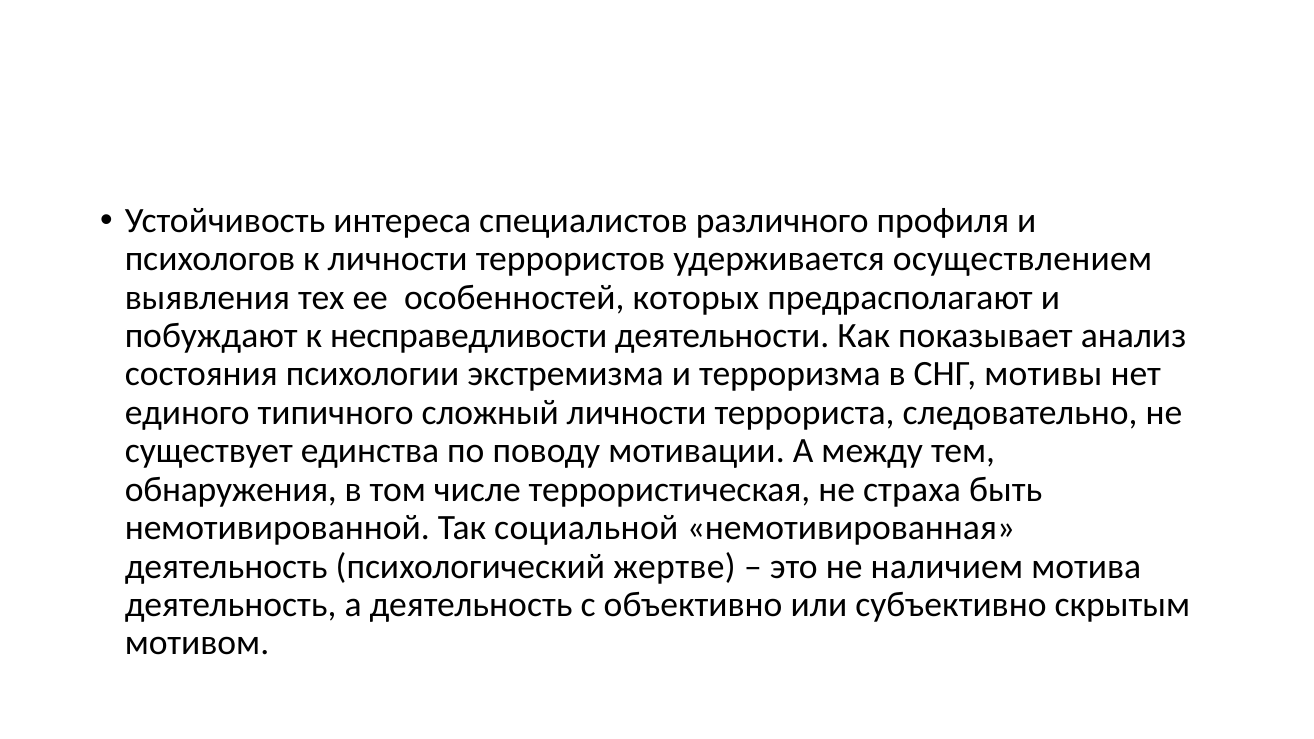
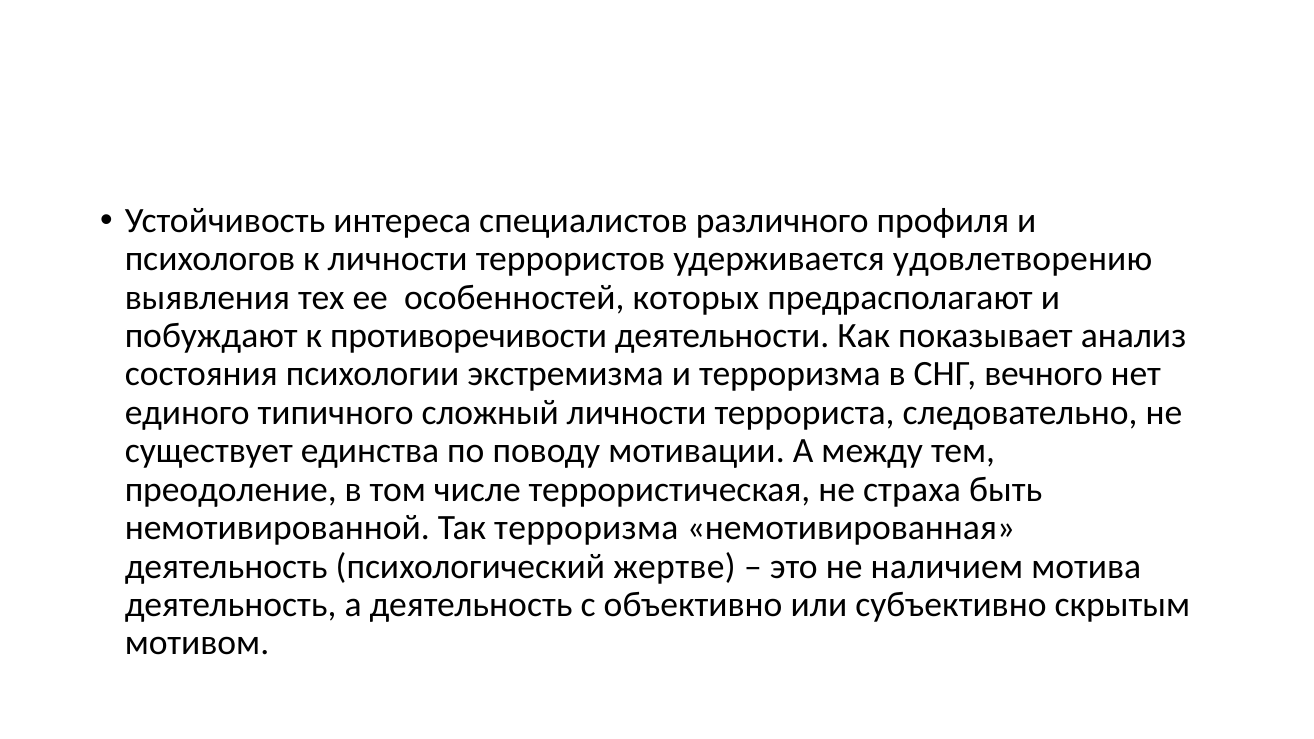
осуществлением: осуществлением -> удовлетворению
несправедливости: несправедливости -> противоречивости
мотивы: мотивы -> вечного
обнаружения: обнаружения -> преодоление
Так социальной: социальной -> терроризма
